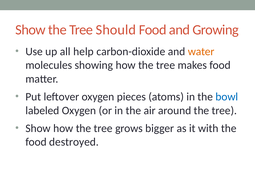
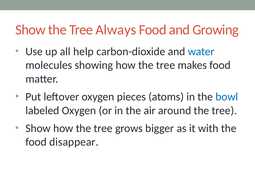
Should: Should -> Always
water colour: orange -> blue
destroyed: destroyed -> disappear
